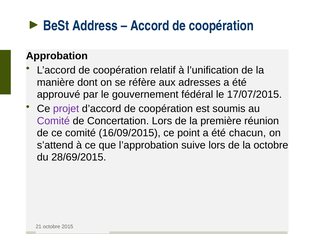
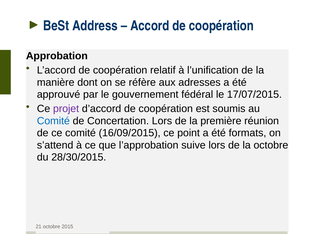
Comité at (53, 121) colour: purple -> blue
chacun: chacun -> formats
28/69/2015: 28/69/2015 -> 28/30/2015
